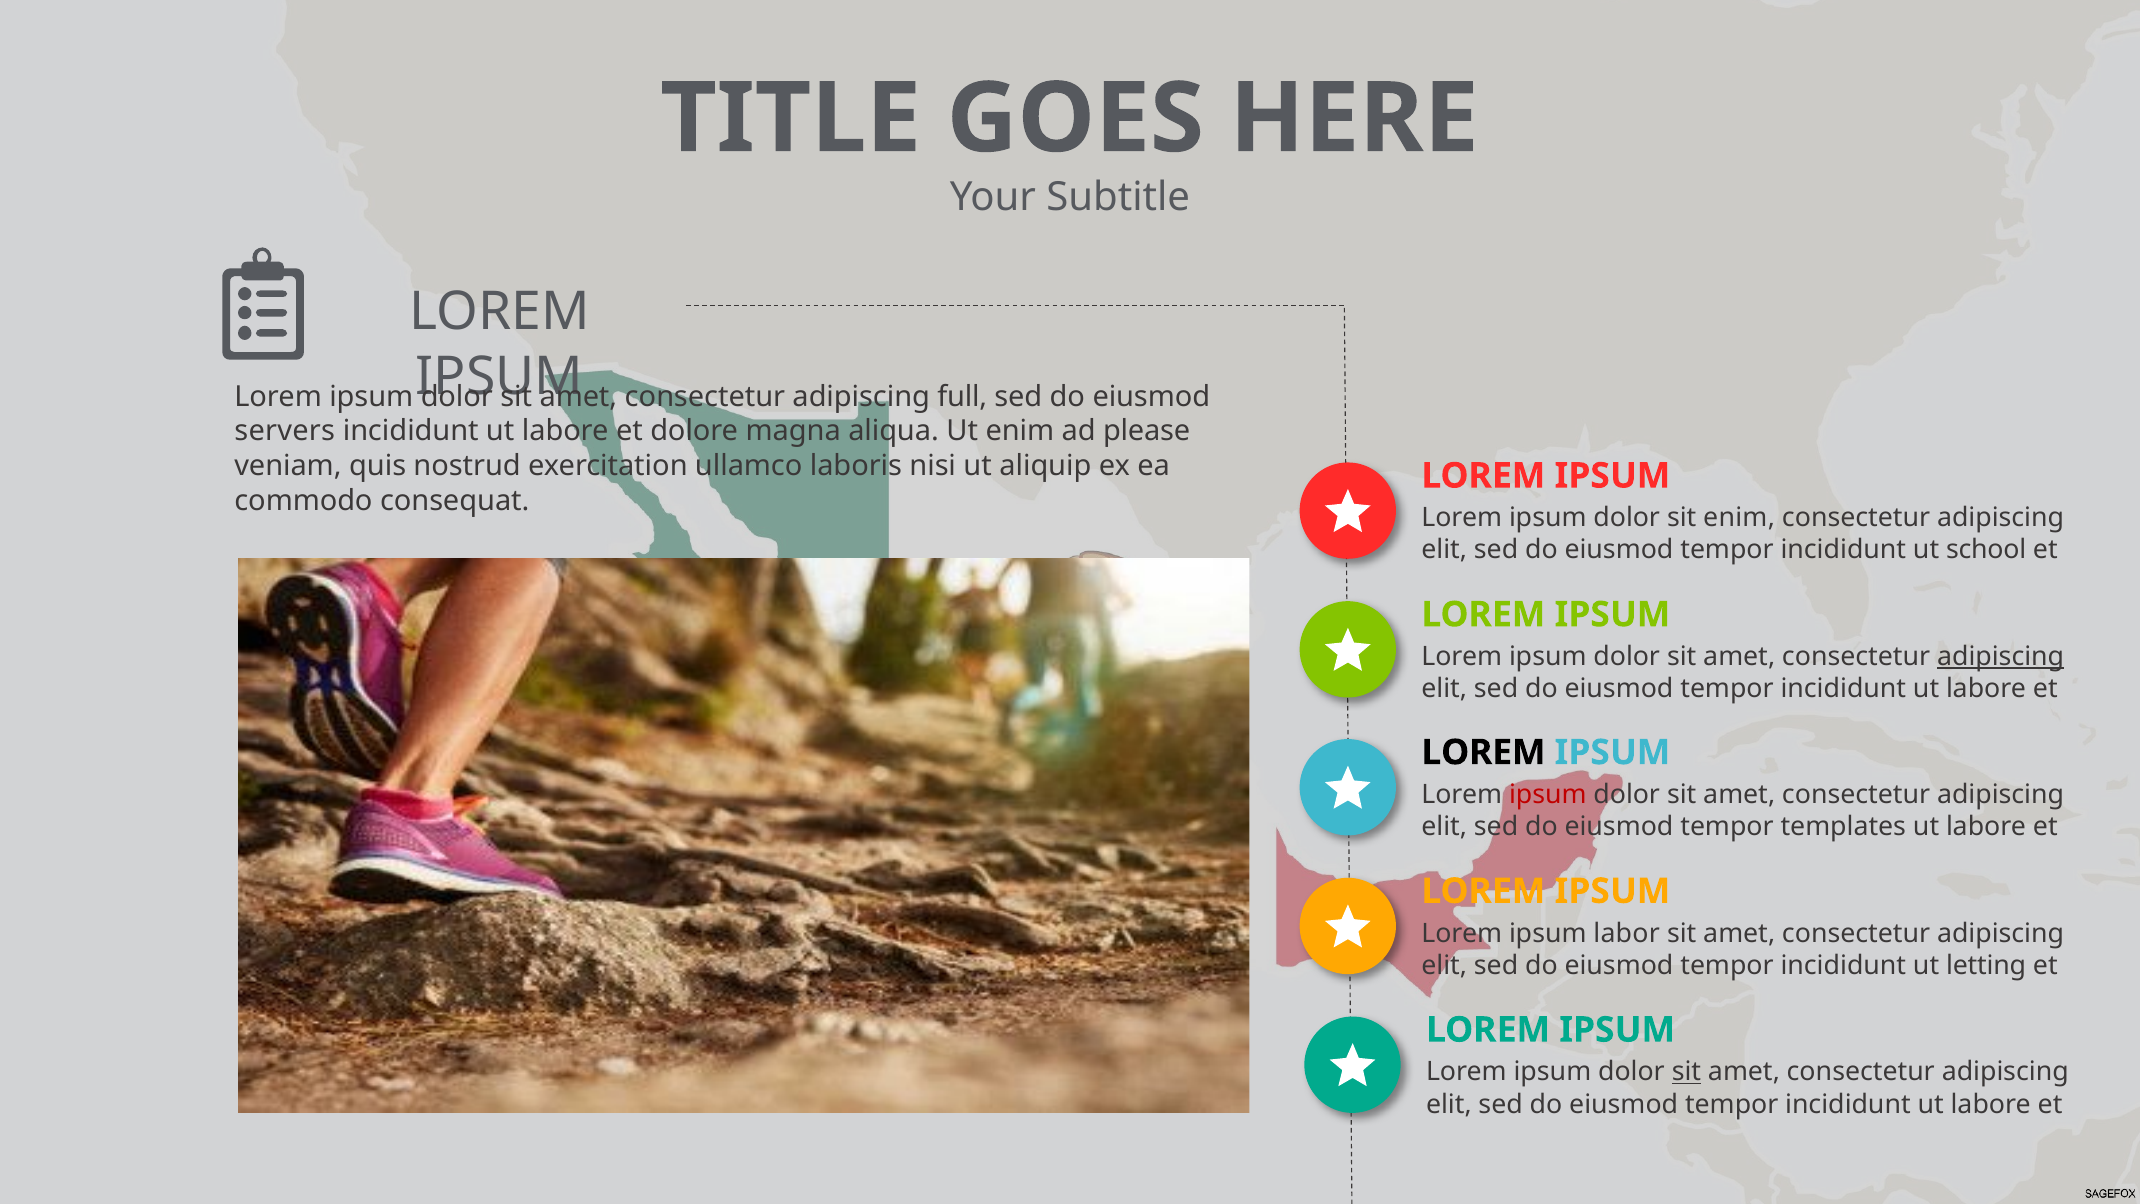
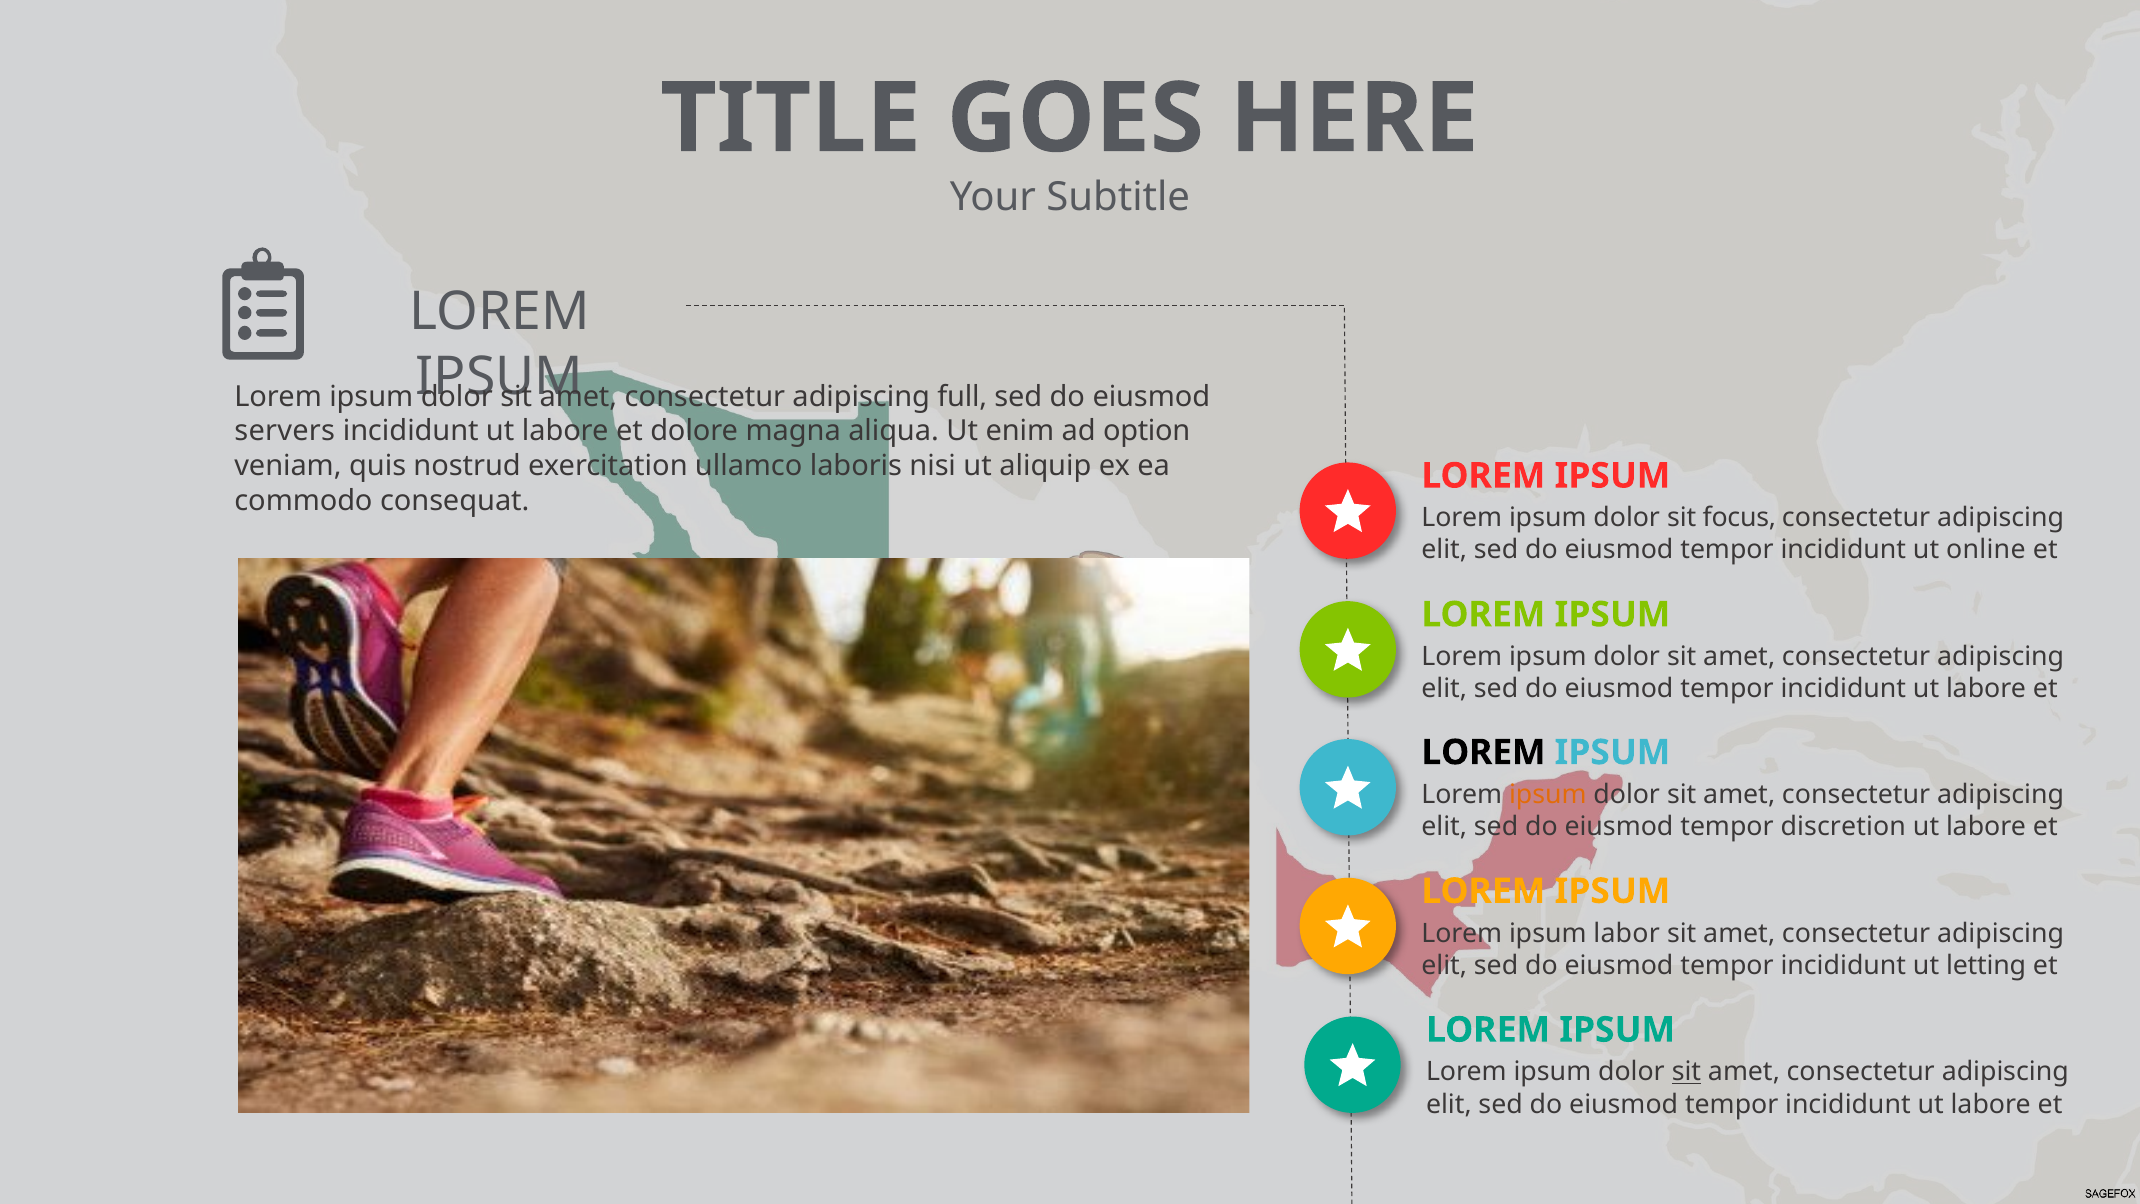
please: please -> option
sit enim: enim -> focus
school: school -> online
adipiscing at (2001, 657) underline: present -> none
ipsum at (1548, 794) colour: red -> orange
templates: templates -> discretion
